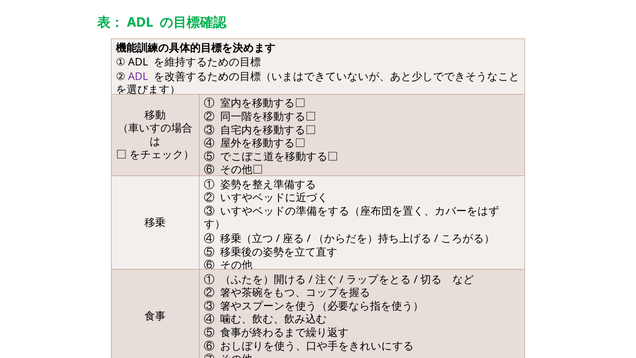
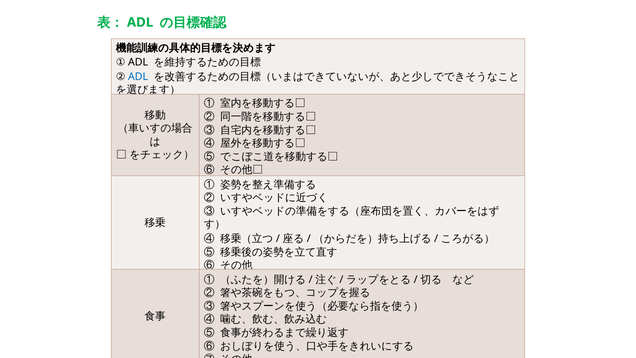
ADL at (138, 77) colour: purple -> blue
